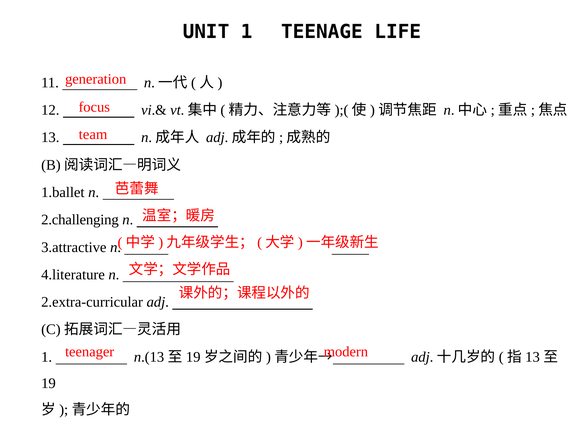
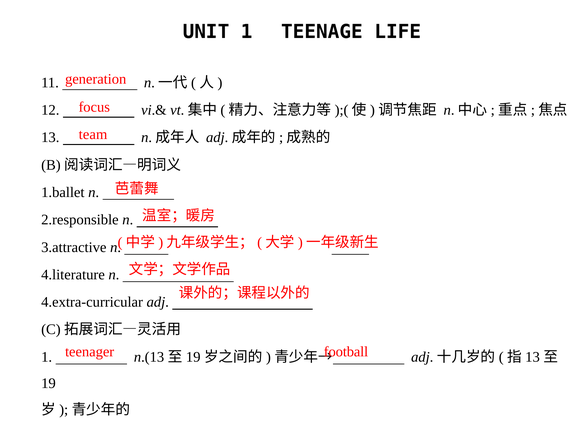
2.challenging: 2.challenging -> 2.responsible
2.extra-curricular: 2.extra-curricular -> 4.extra-curricular
modern: modern -> football
